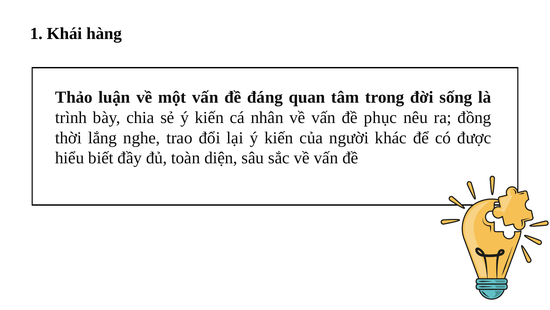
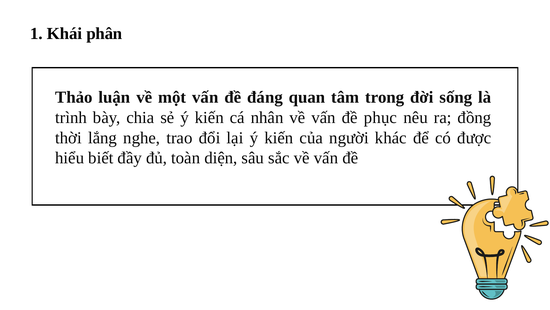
hàng: hàng -> phân
